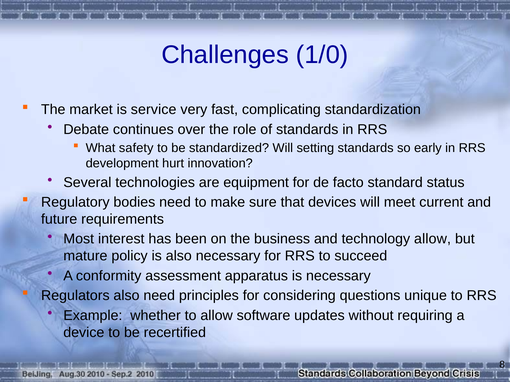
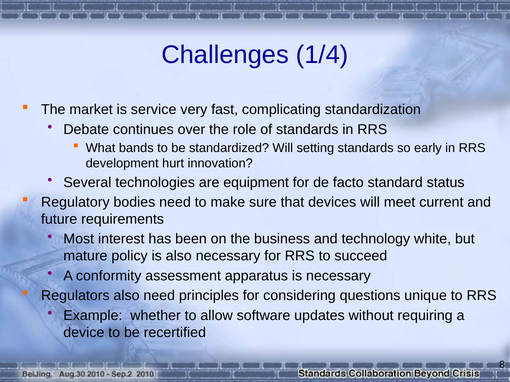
1/0: 1/0 -> 1/4
safety: safety -> bands
technology allow: allow -> white
